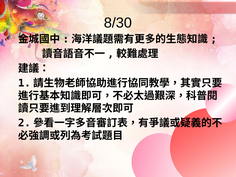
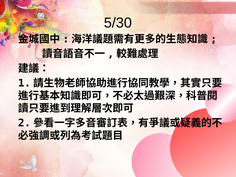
8/30: 8/30 -> 5/30
